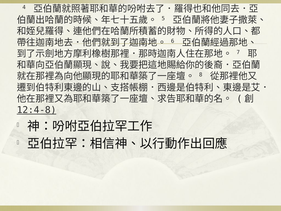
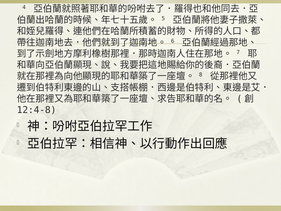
12:4-8 underline: present -> none
